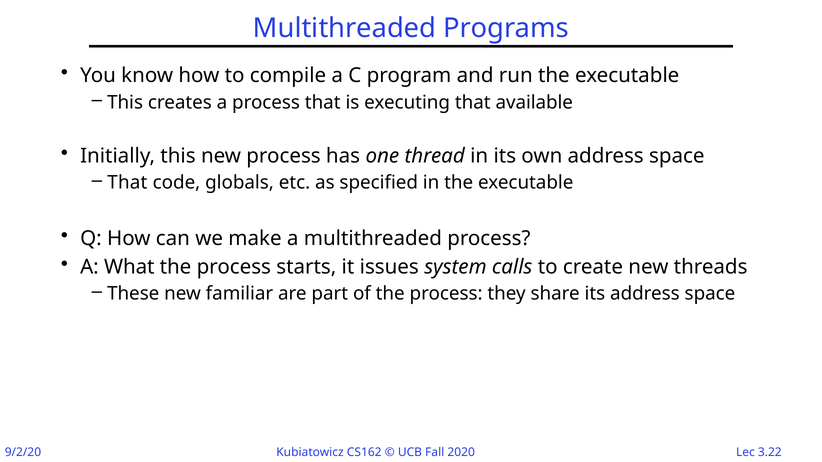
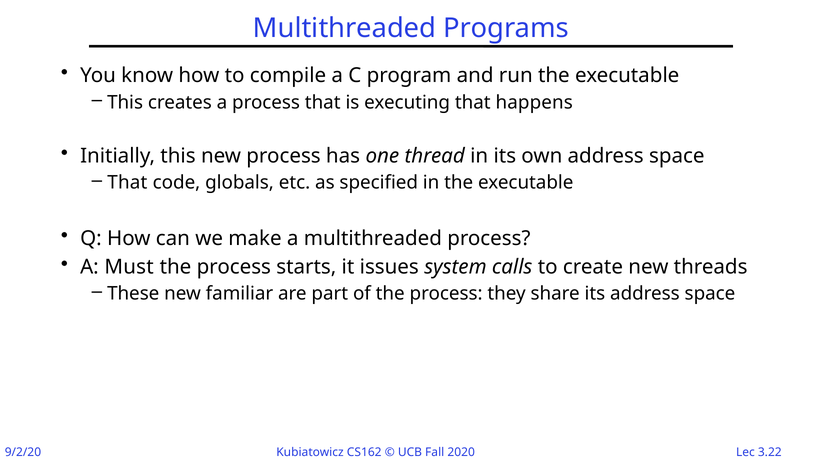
available: available -> happens
What: What -> Must
